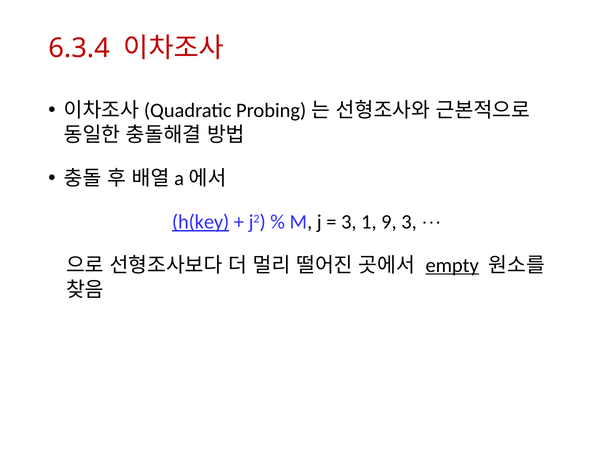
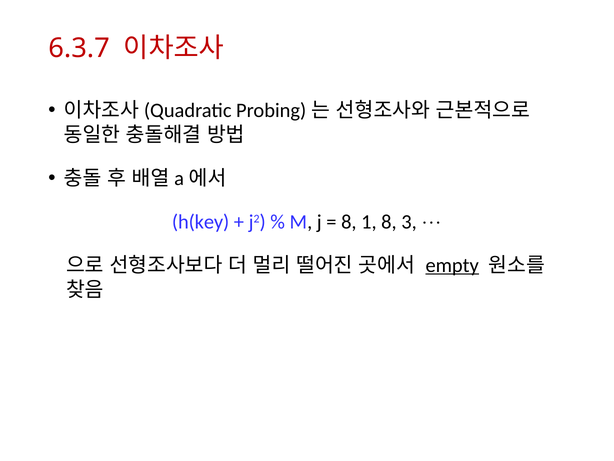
6.3.4: 6.3.4 -> 6.3.7
h(key underline: present -> none
3 at (349, 222): 3 -> 8
1 9: 9 -> 8
